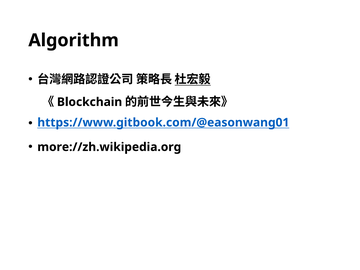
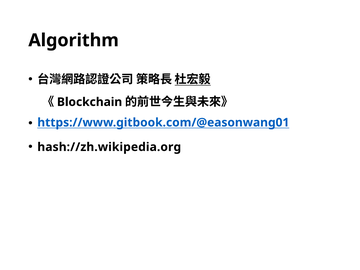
more://zh.wikipedia.org: more://zh.wikipedia.org -> hash://zh.wikipedia.org
